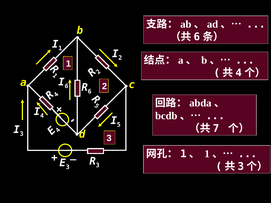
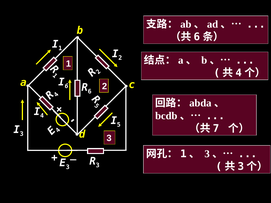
1 at (207, 154): 1 -> 3
